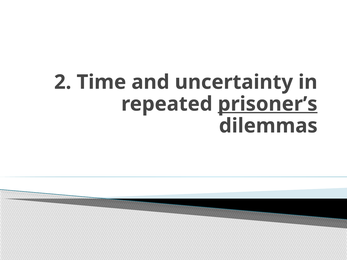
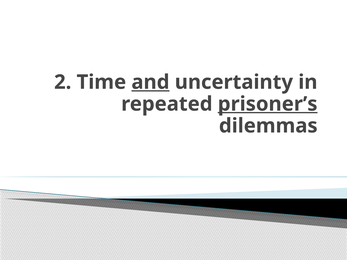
and underline: none -> present
